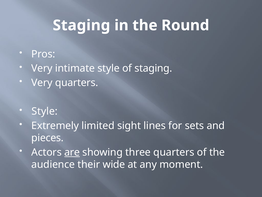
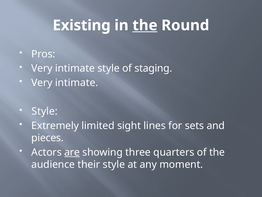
Staging at (81, 25): Staging -> Existing
the at (145, 25) underline: none -> present
quarters at (77, 83): quarters -> intimate
their wide: wide -> style
